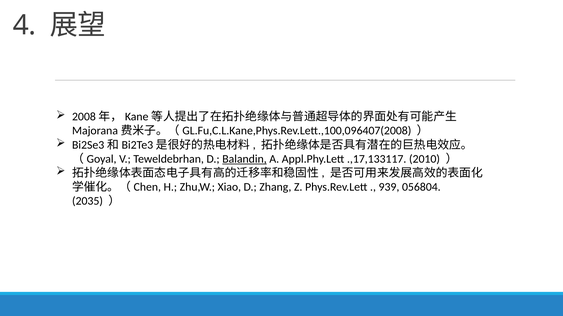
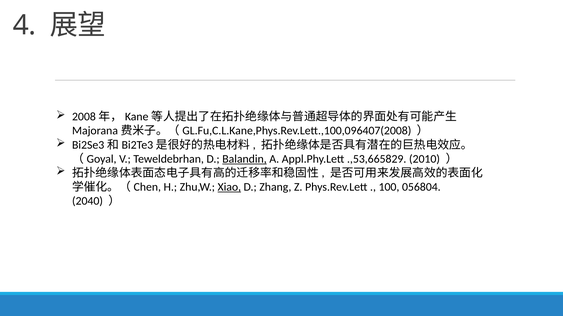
.,17,133117: .,17,133117 -> .,53,665829
Xiao underline: none -> present
939: 939 -> 100
2035: 2035 -> 2040
